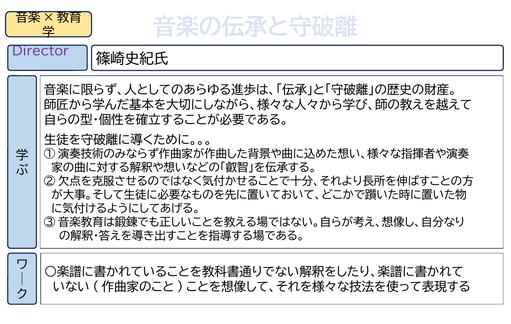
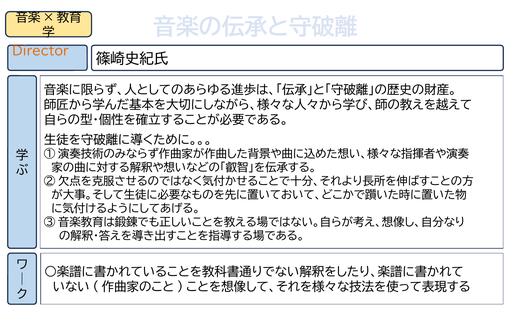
Director colour: purple -> orange
